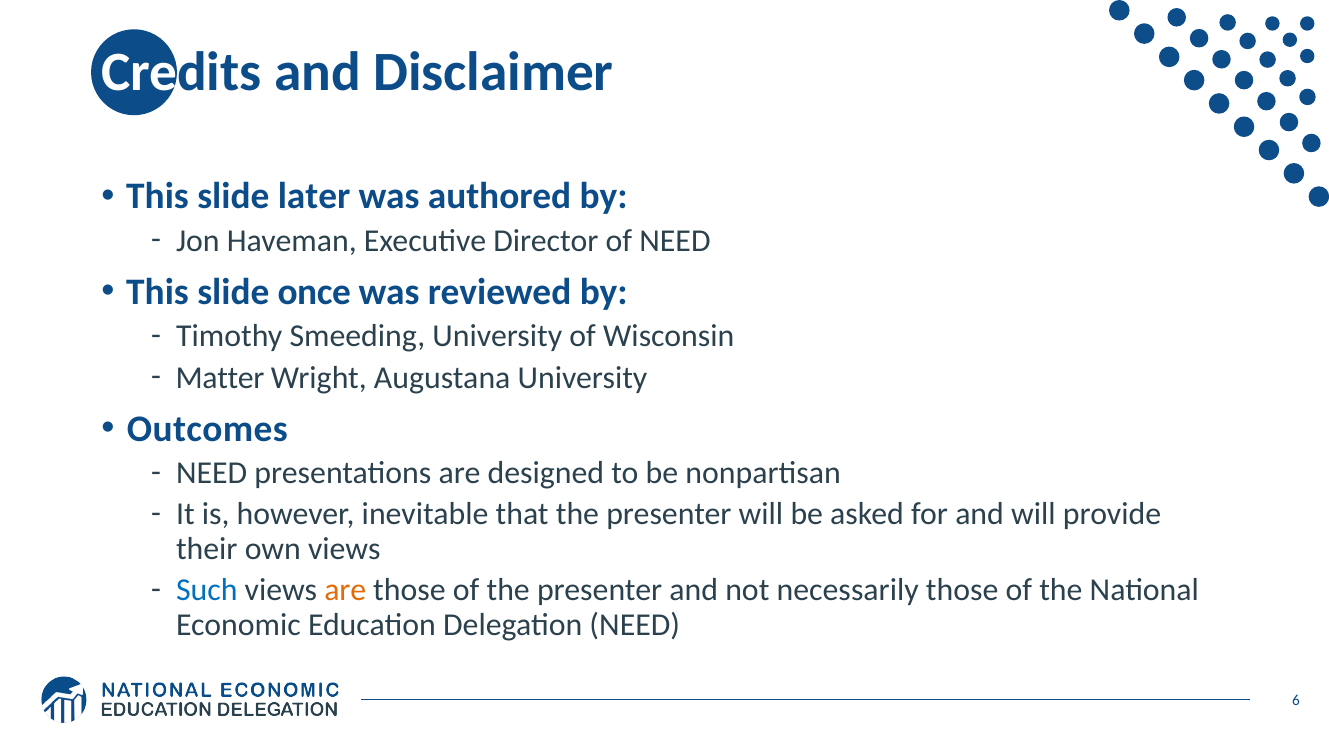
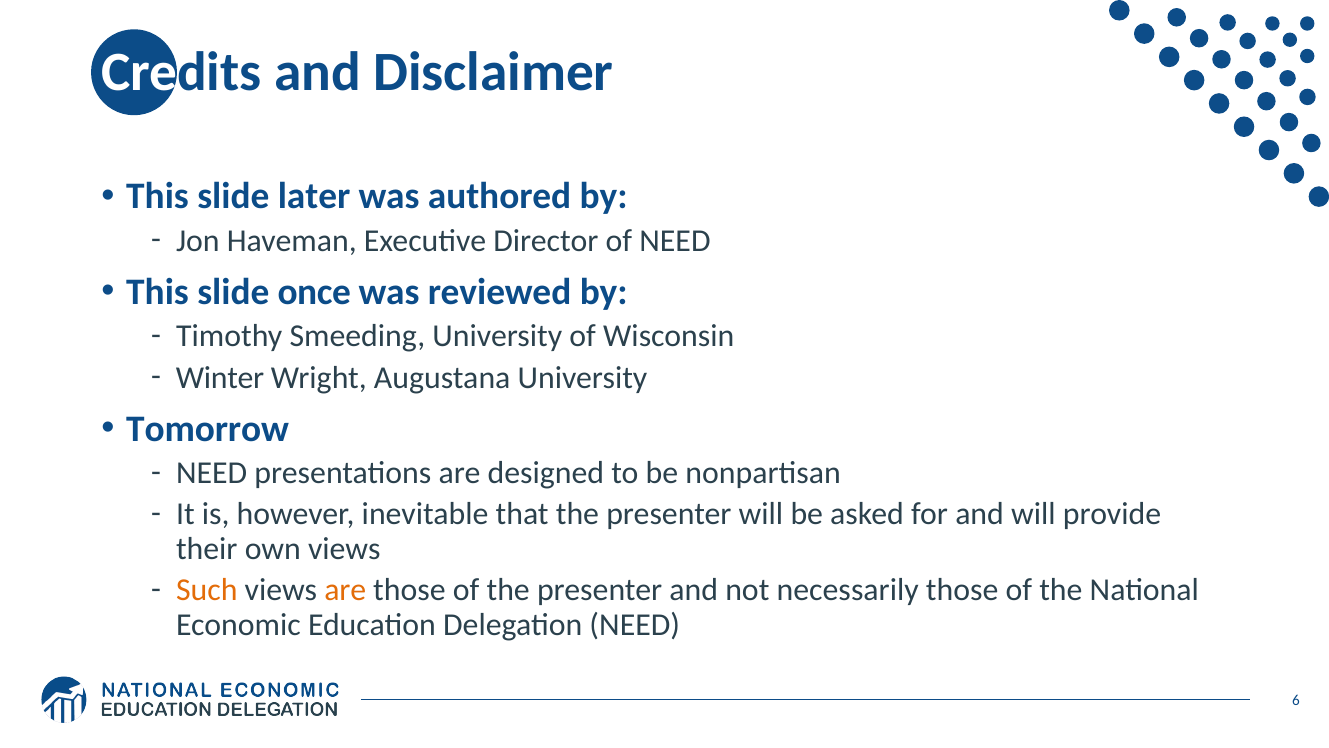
Matter: Matter -> Winter
Outcomes: Outcomes -> Tomorrow
Such colour: blue -> orange
